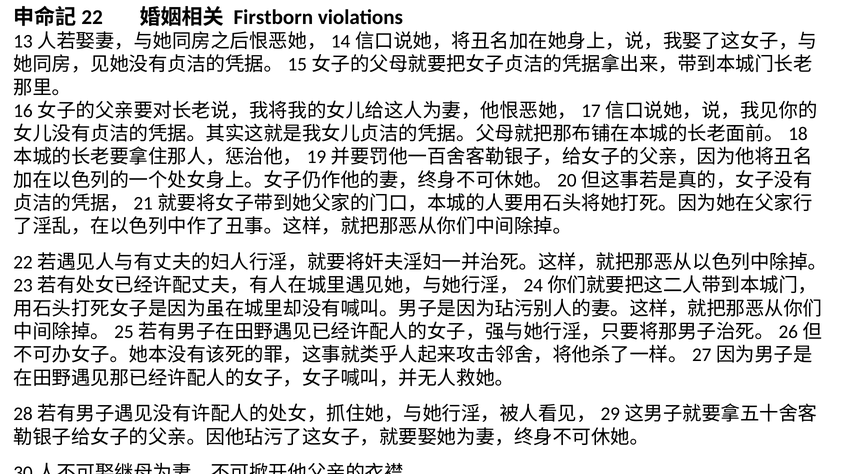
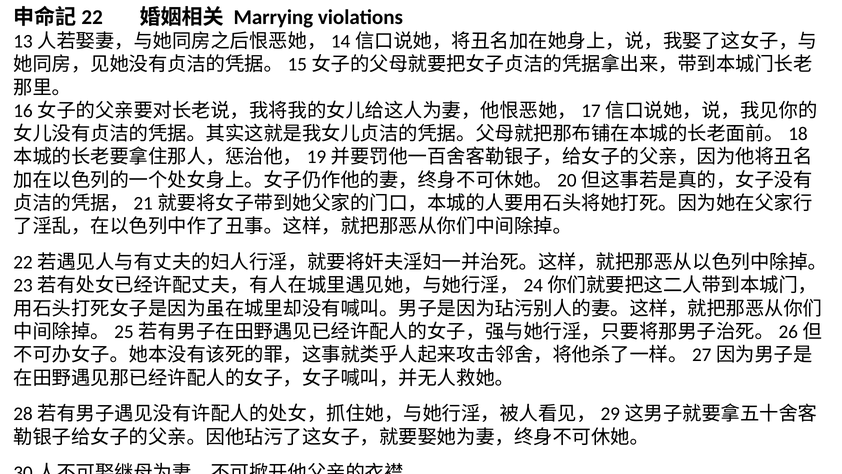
Firstborn: Firstborn -> Marrying
